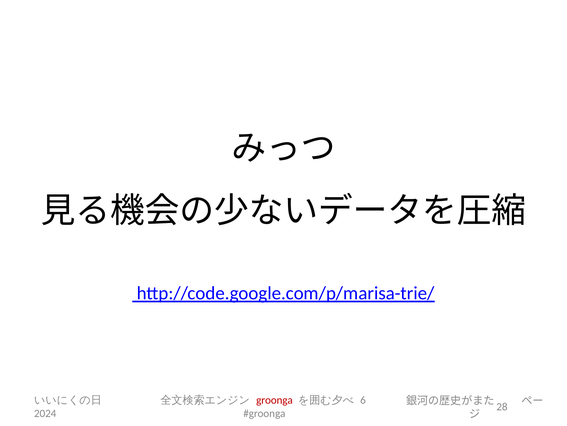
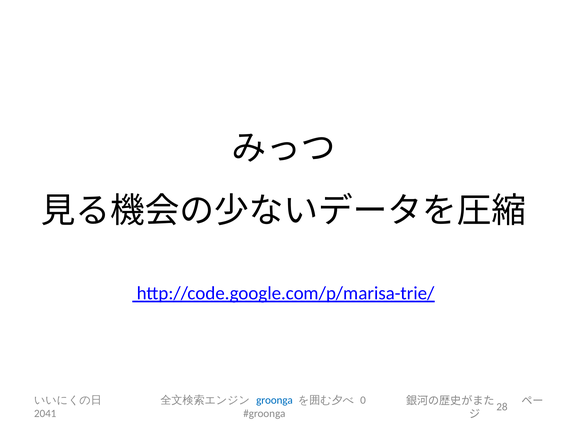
groonga colour: red -> blue
6: 6 -> 0
2024: 2024 -> 2041
